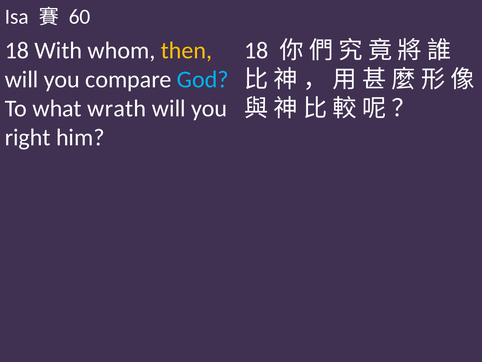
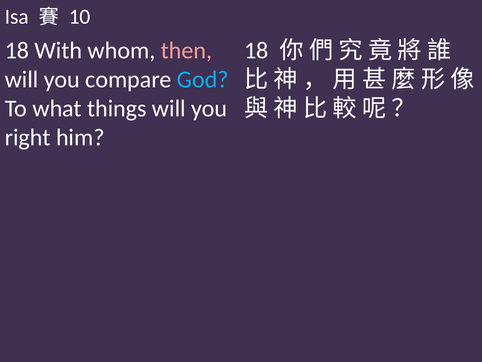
60: 60 -> 10
then colour: yellow -> pink
wrath: wrath -> things
